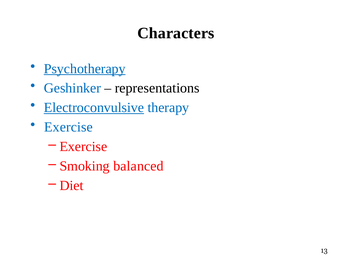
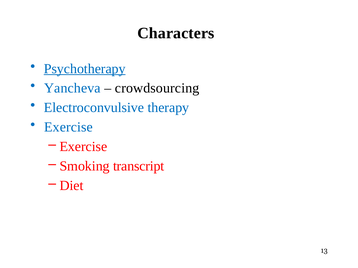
Geshinker: Geshinker -> Yancheva
representations: representations -> crowdsourcing
Electroconvulsive underline: present -> none
balanced: balanced -> transcript
